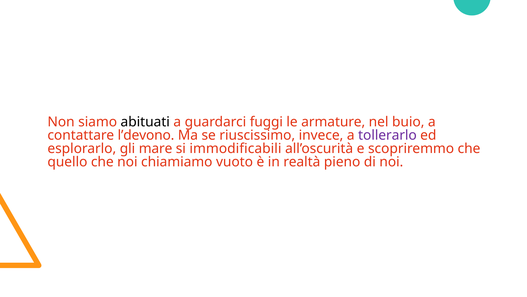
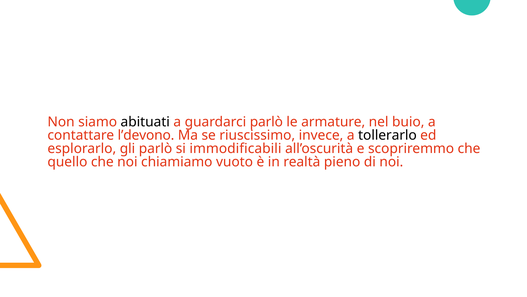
guardarci fuggi: fuggi -> parlò
tollerarlo colour: purple -> black
gli mare: mare -> parlò
